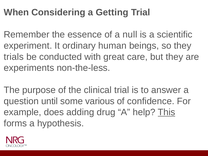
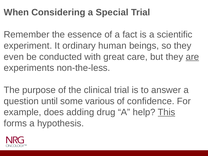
Getting: Getting -> Special
null: null -> fact
trials: trials -> even
are underline: none -> present
